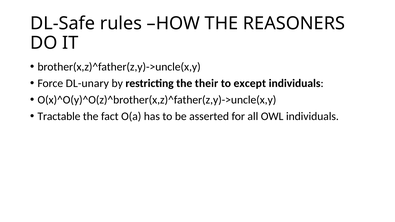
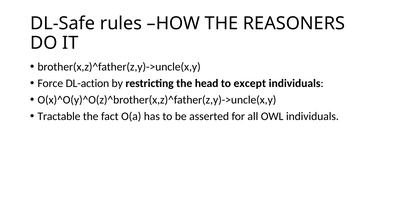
DL-unary: DL-unary -> DL-action
their: their -> head
